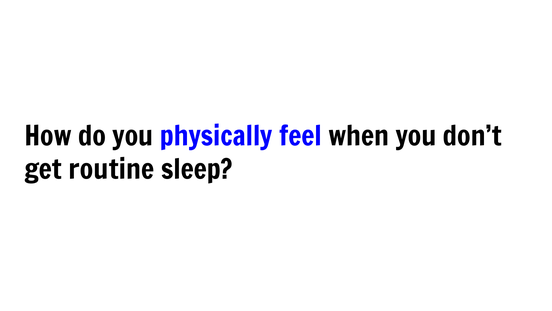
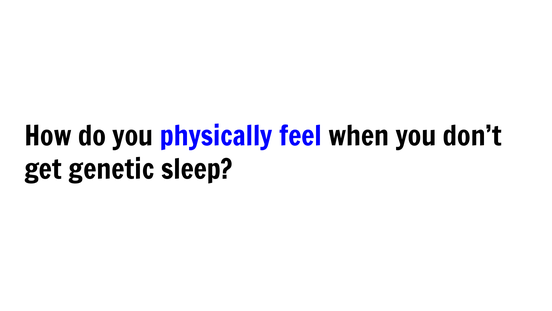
routine: routine -> genetic
